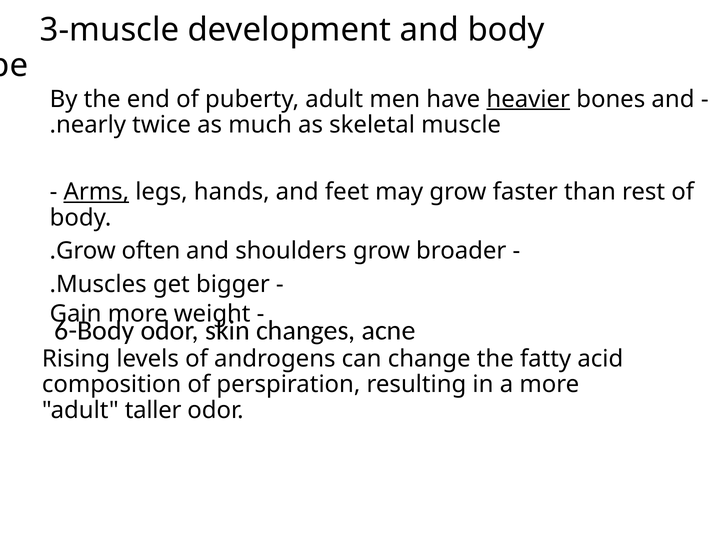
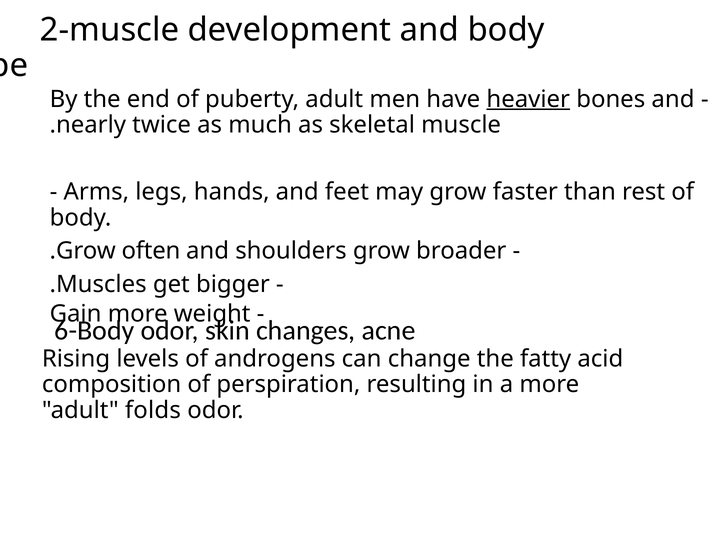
3-muscle: 3-muscle -> 2-muscle
Arms underline: present -> none
taller: taller -> folds
